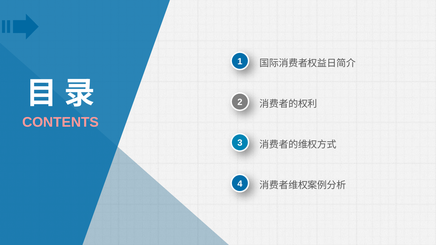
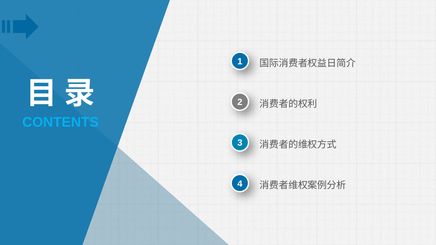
CONTENTS colour: pink -> light blue
